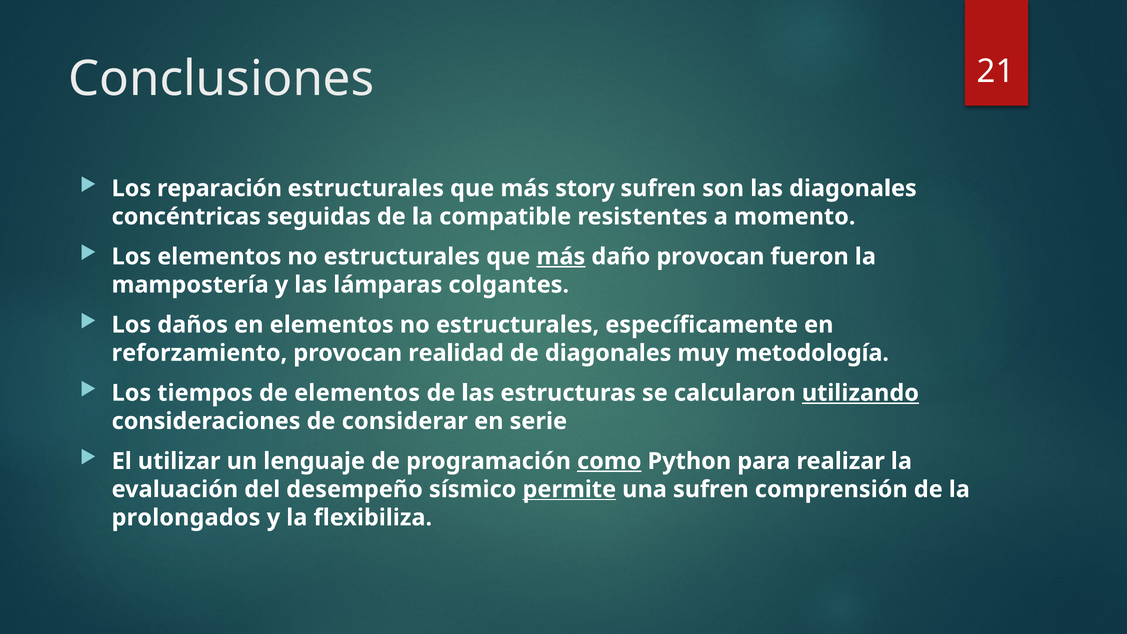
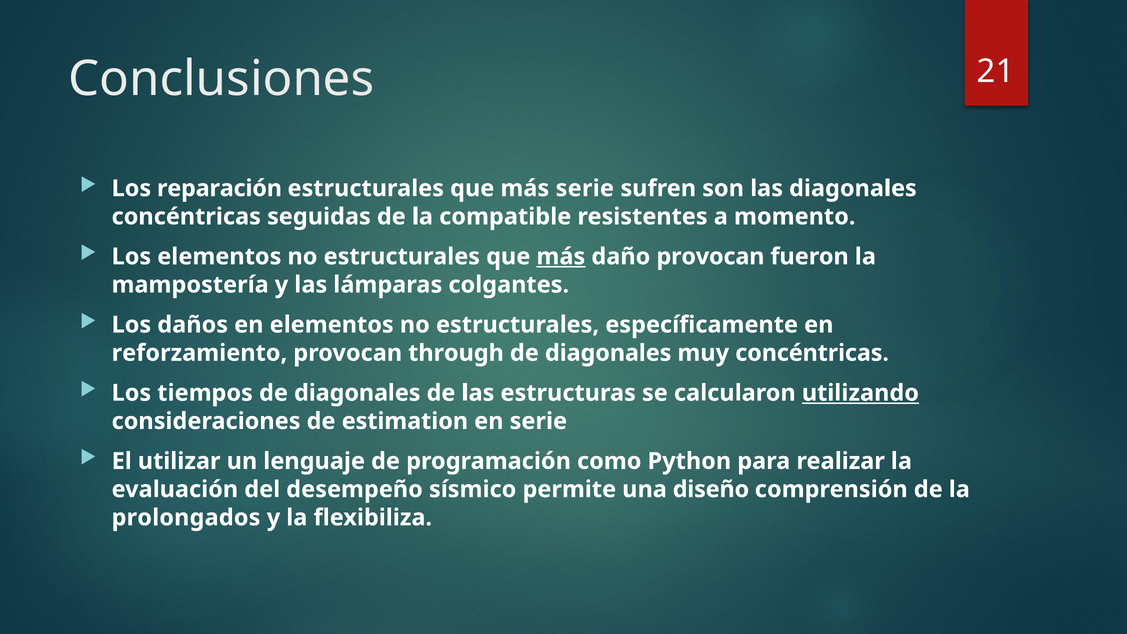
más story: story -> serie
realidad: realidad -> through
muy metodología: metodología -> concéntricas
tiempos de elementos: elementos -> diagonales
considerar: considerar -> estimation
como underline: present -> none
permite underline: present -> none
una sufren: sufren -> diseño
